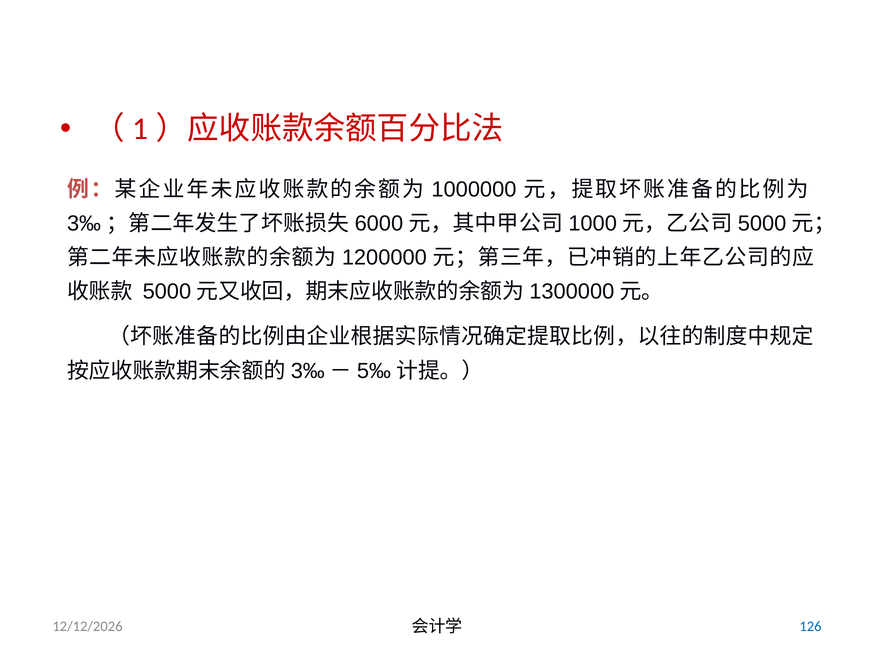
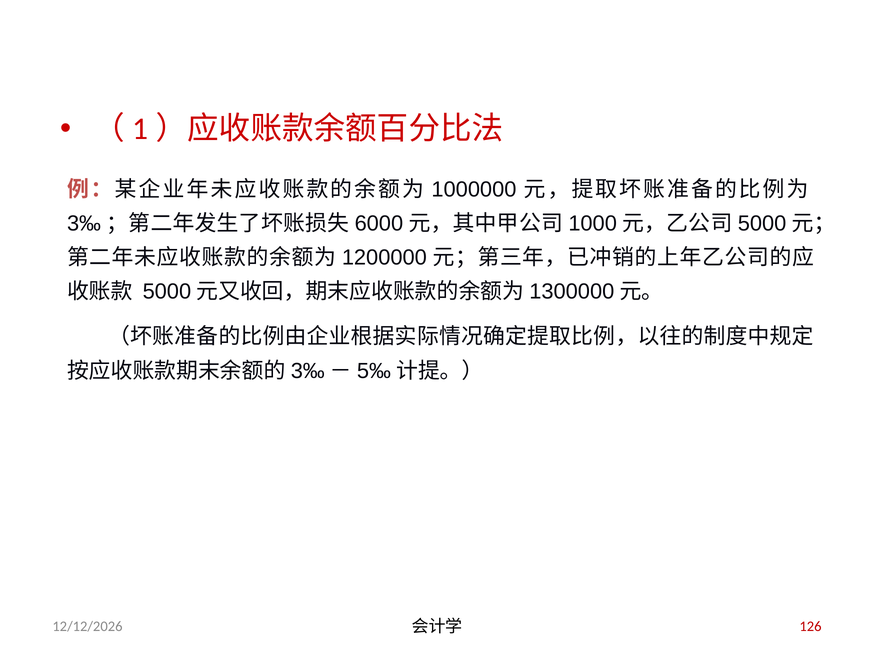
126 colour: blue -> red
